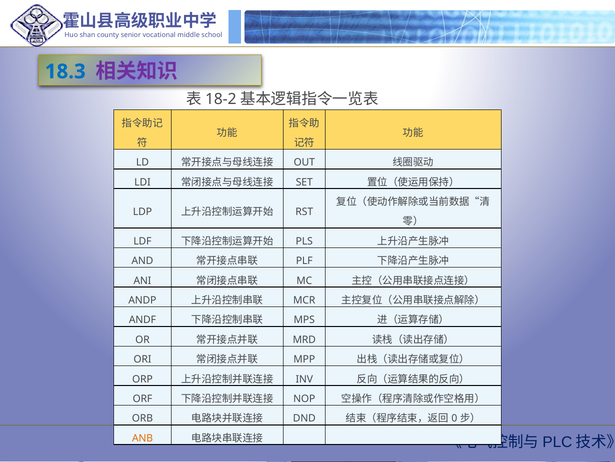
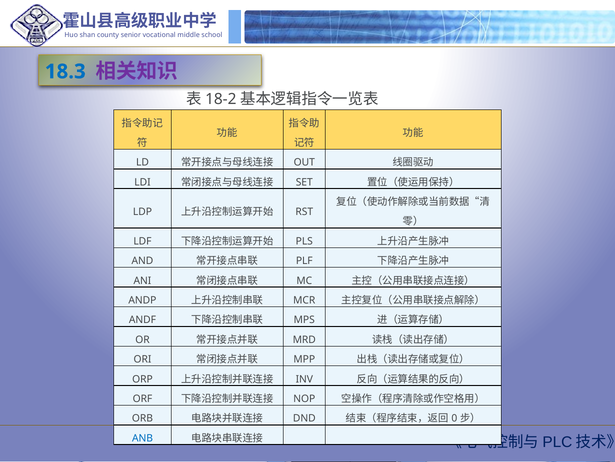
ANB colour: orange -> blue
